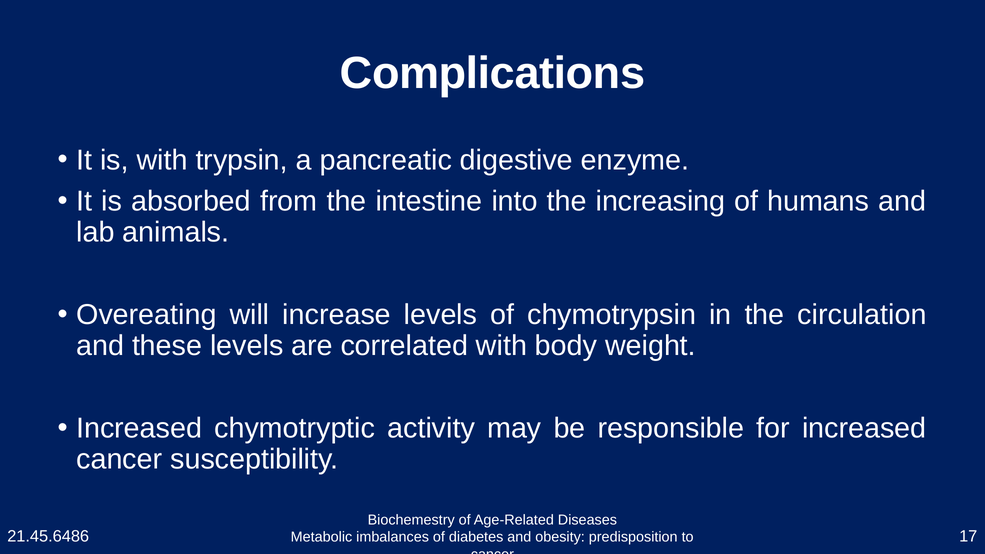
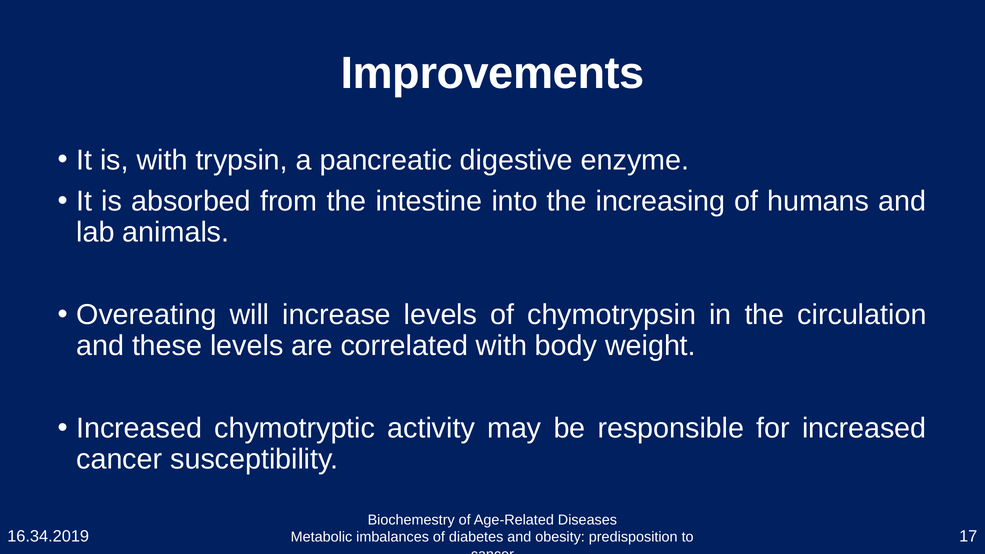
Complications: Complications -> Improvements
21.45.6486: 21.45.6486 -> 16.34.2019
